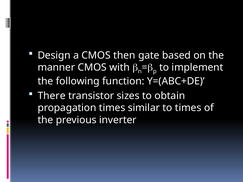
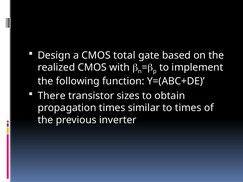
then: then -> total
manner: manner -> realized
